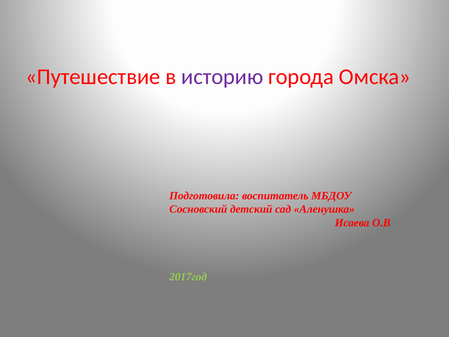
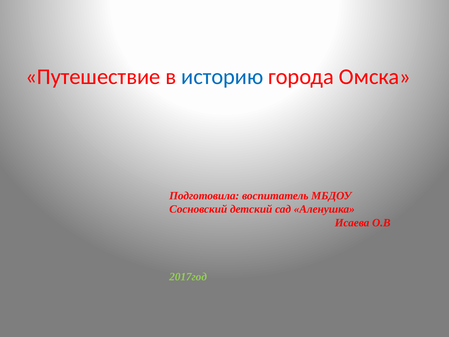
историю colour: purple -> blue
